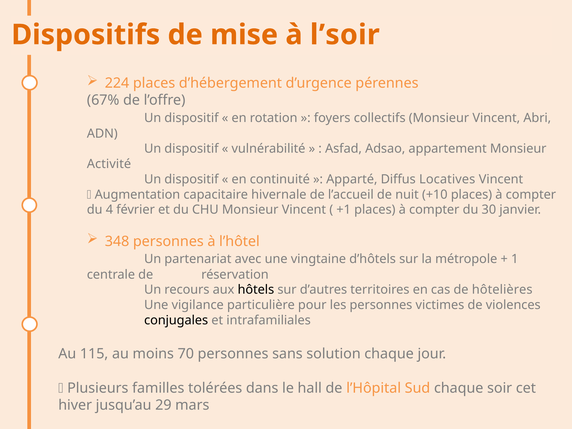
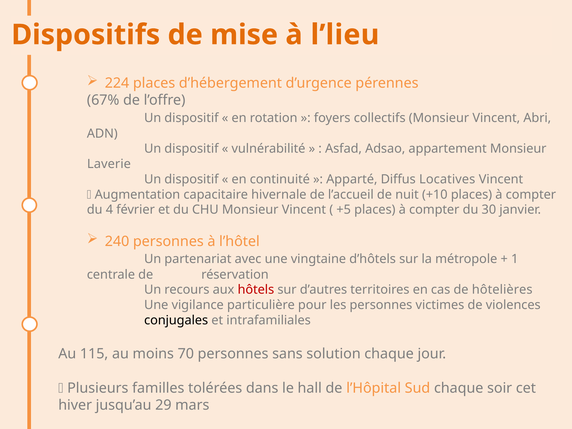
l’soir: l’soir -> l’lieu
Activité: Activité -> Laverie
+1: +1 -> +5
348: 348 -> 240
hôtels colour: black -> red
